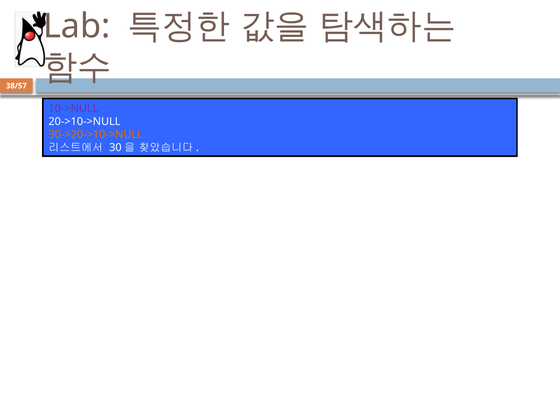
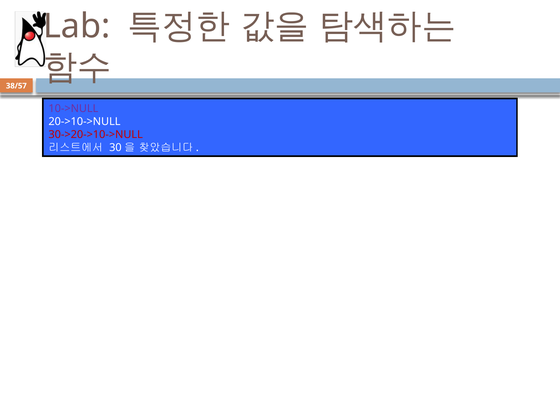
30->20->10->NULL colour: orange -> red
